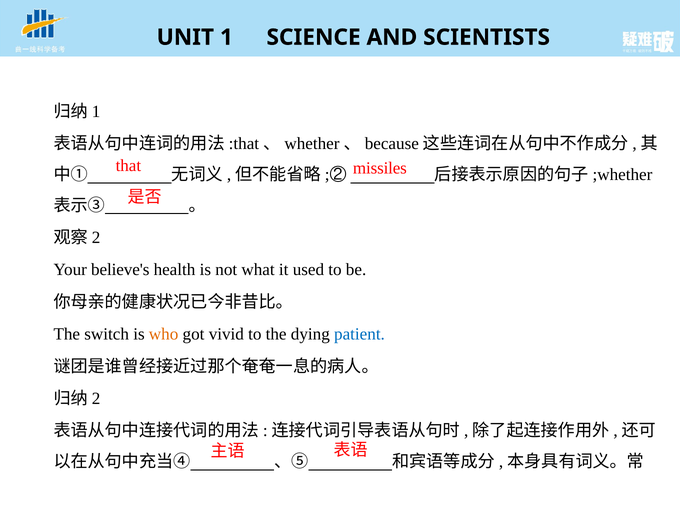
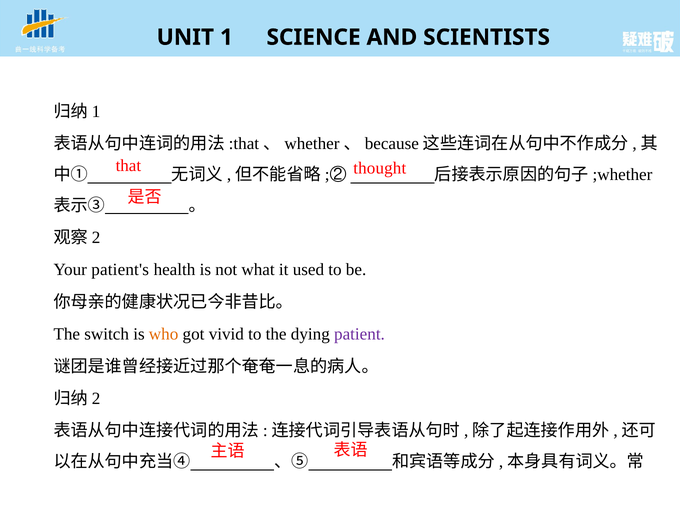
missiles: missiles -> thought
believe's: believe's -> patient's
patient colour: blue -> purple
